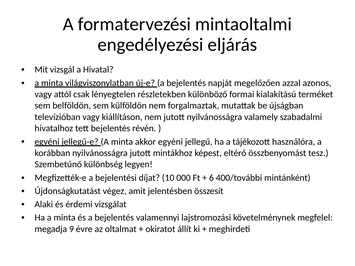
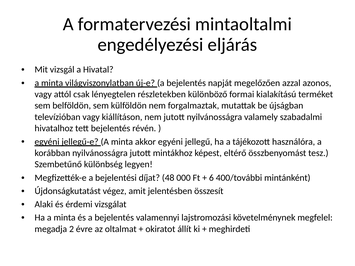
10: 10 -> 48
9: 9 -> 2
